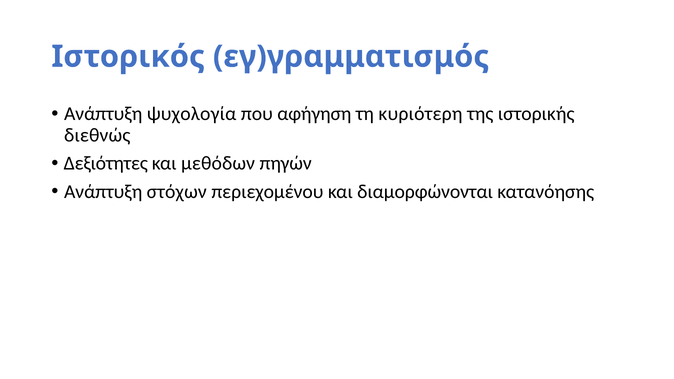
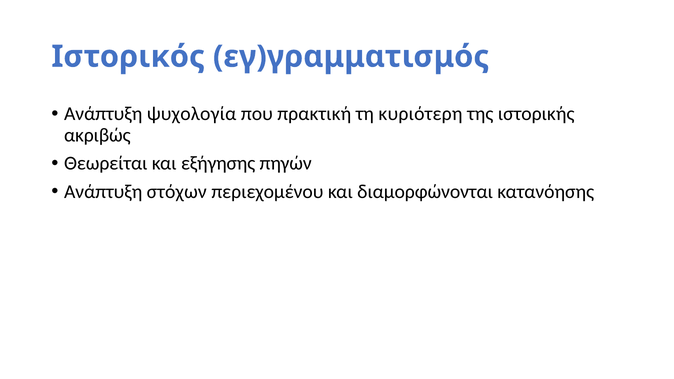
αφήγηση: αφήγηση -> πρακτική
διεθνώς: διεθνώς -> ακριβώς
Δεξιότητες: Δεξιότητες -> Θεωρείται
μεθόδων: μεθόδων -> εξήγησης
